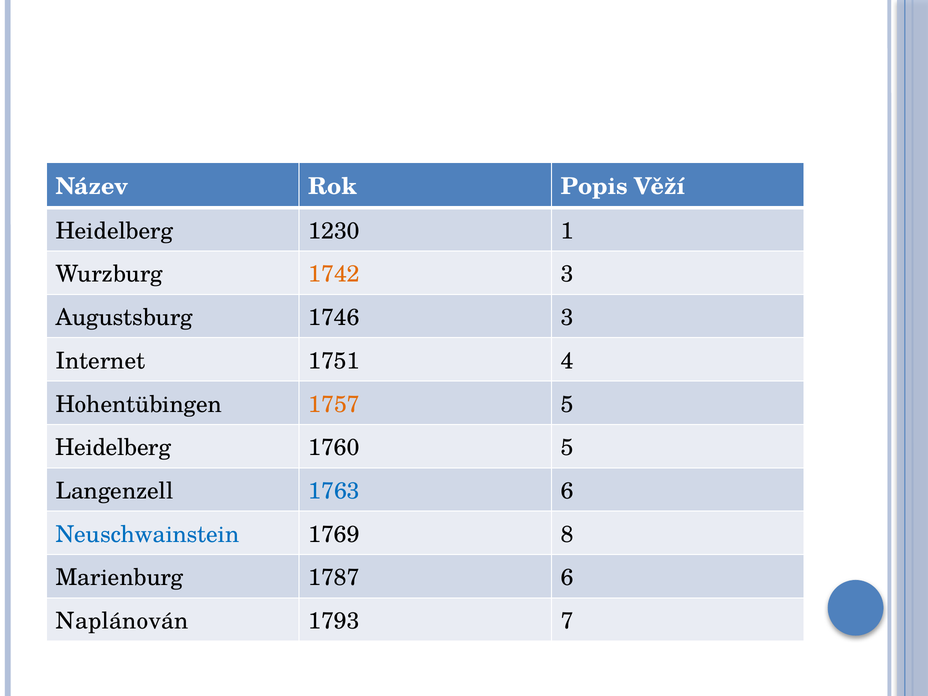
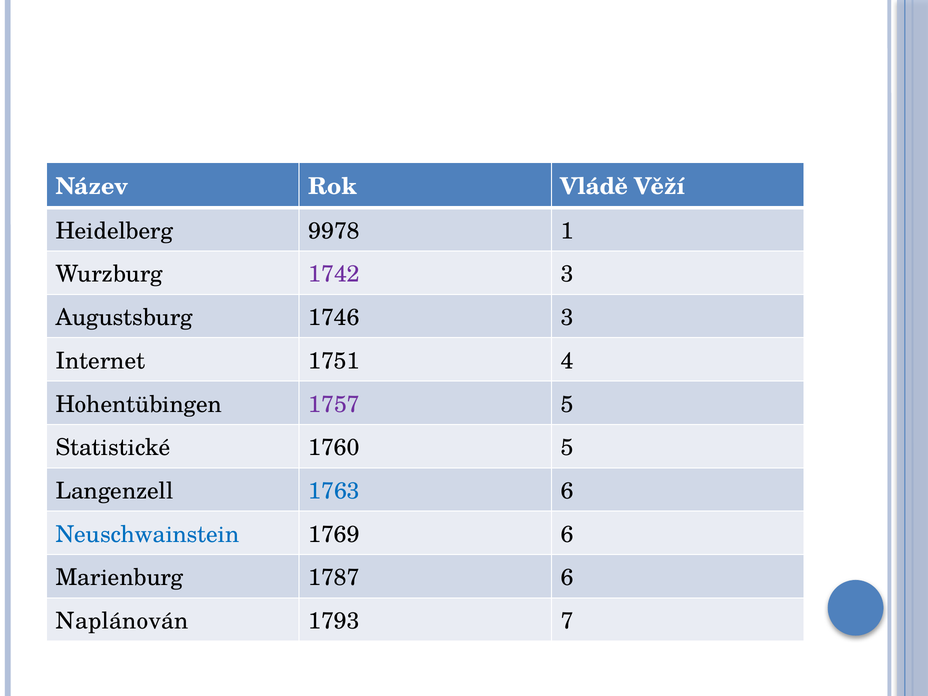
Popis: Popis -> Vládě
1230: 1230 -> 9978
1742 colour: orange -> purple
1757 colour: orange -> purple
Heidelberg at (113, 448): Heidelberg -> Statistické
1769 8: 8 -> 6
